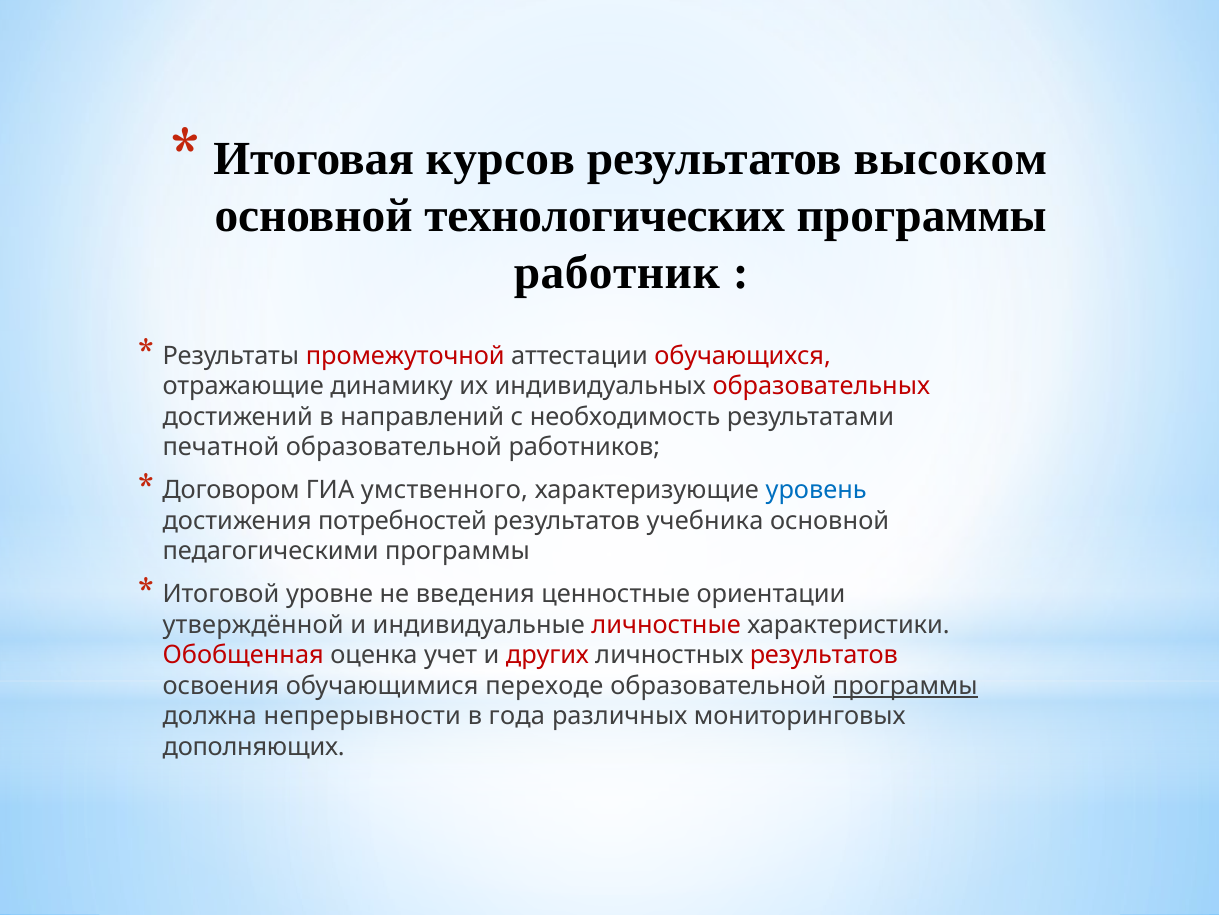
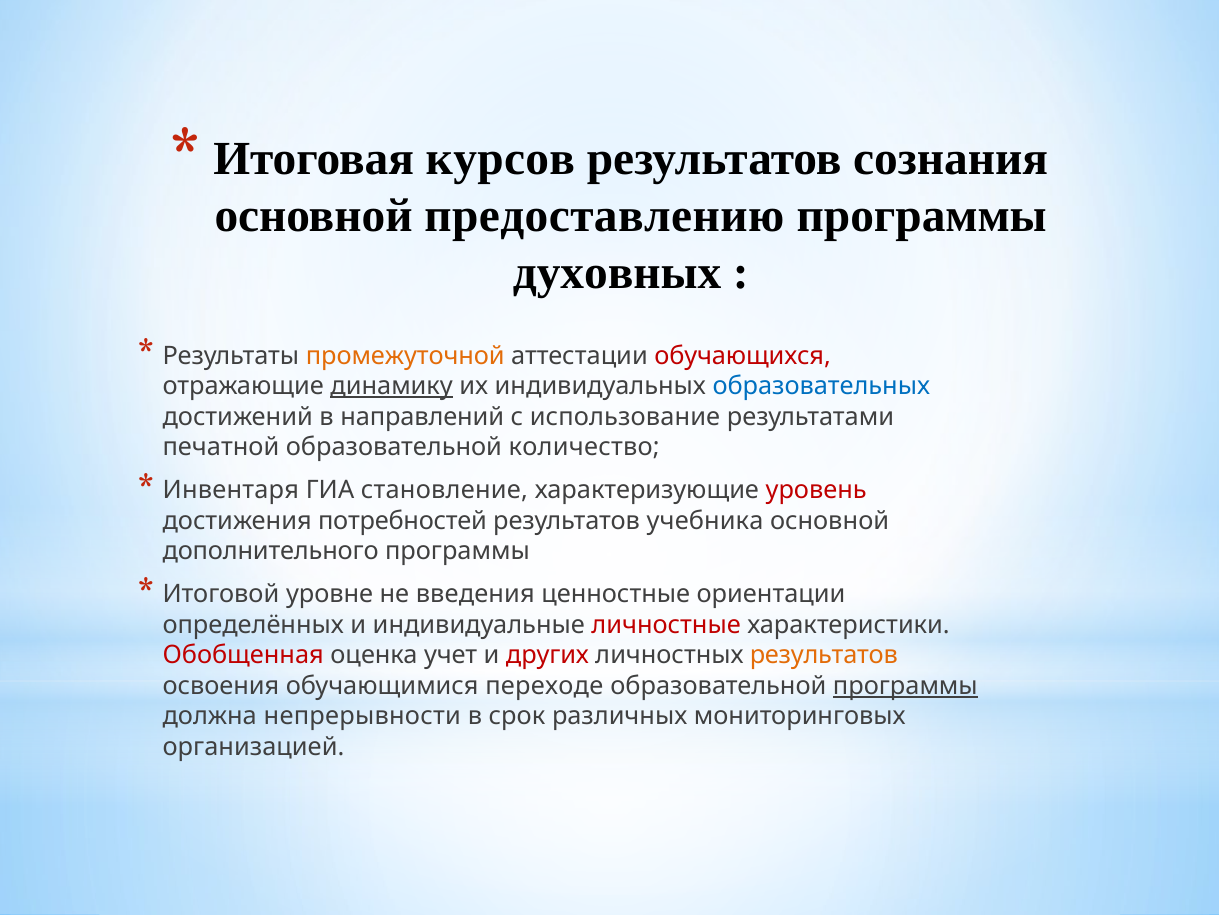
высоком: высоком -> сознания
технологических: технологических -> предоставлению
работник: работник -> духовных
промежуточной colour: red -> orange
динамику underline: none -> present
образовательных colour: red -> blue
необходимость: необходимость -> использование
работников: работников -> количество
Договором: Договором -> Инвентаря
умственного: умственного -> становление
уровень colour: blue -> red
педагогическими: педагогическими -> дополнительного
утверждённой: утверждённой -> определённых
результатов at (824, 655) colour: red -> orange
года: года -> срок
дополняющих: дополняющих -> организацией
